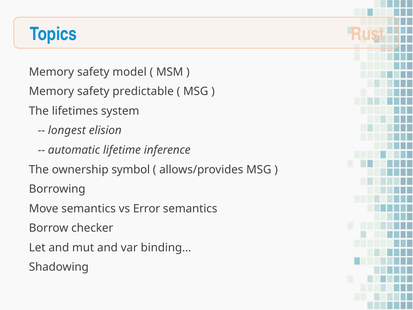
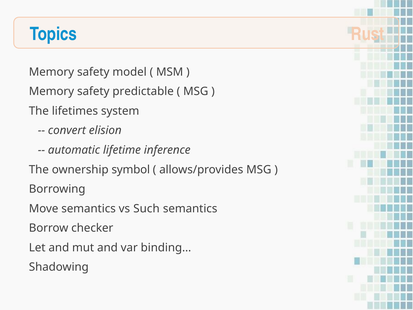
longest: longest -> convert
Error: Error -> Such
